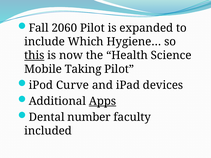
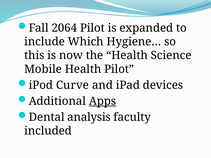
2060: 2060 -> 2064
this underline: present -> none
Mobile Taking: Taking -> Health
number: number -> analysis
